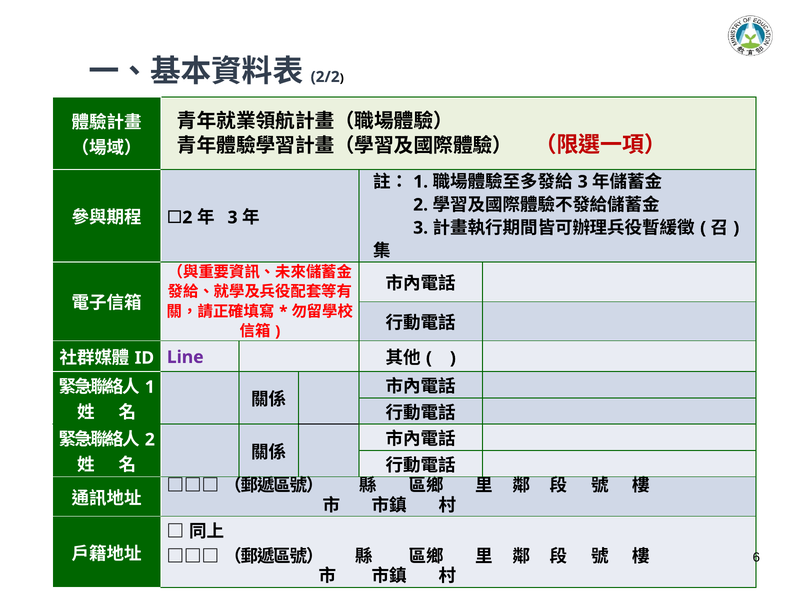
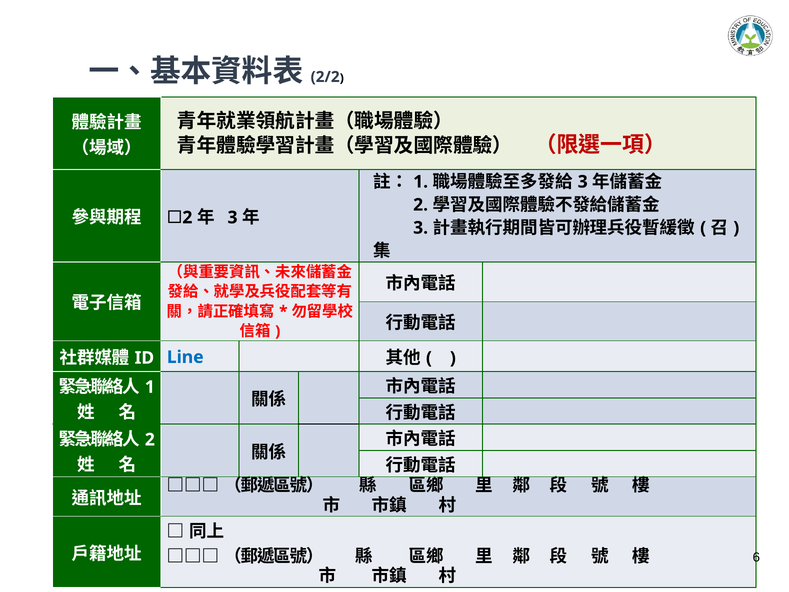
Line colour: purple -> blue
